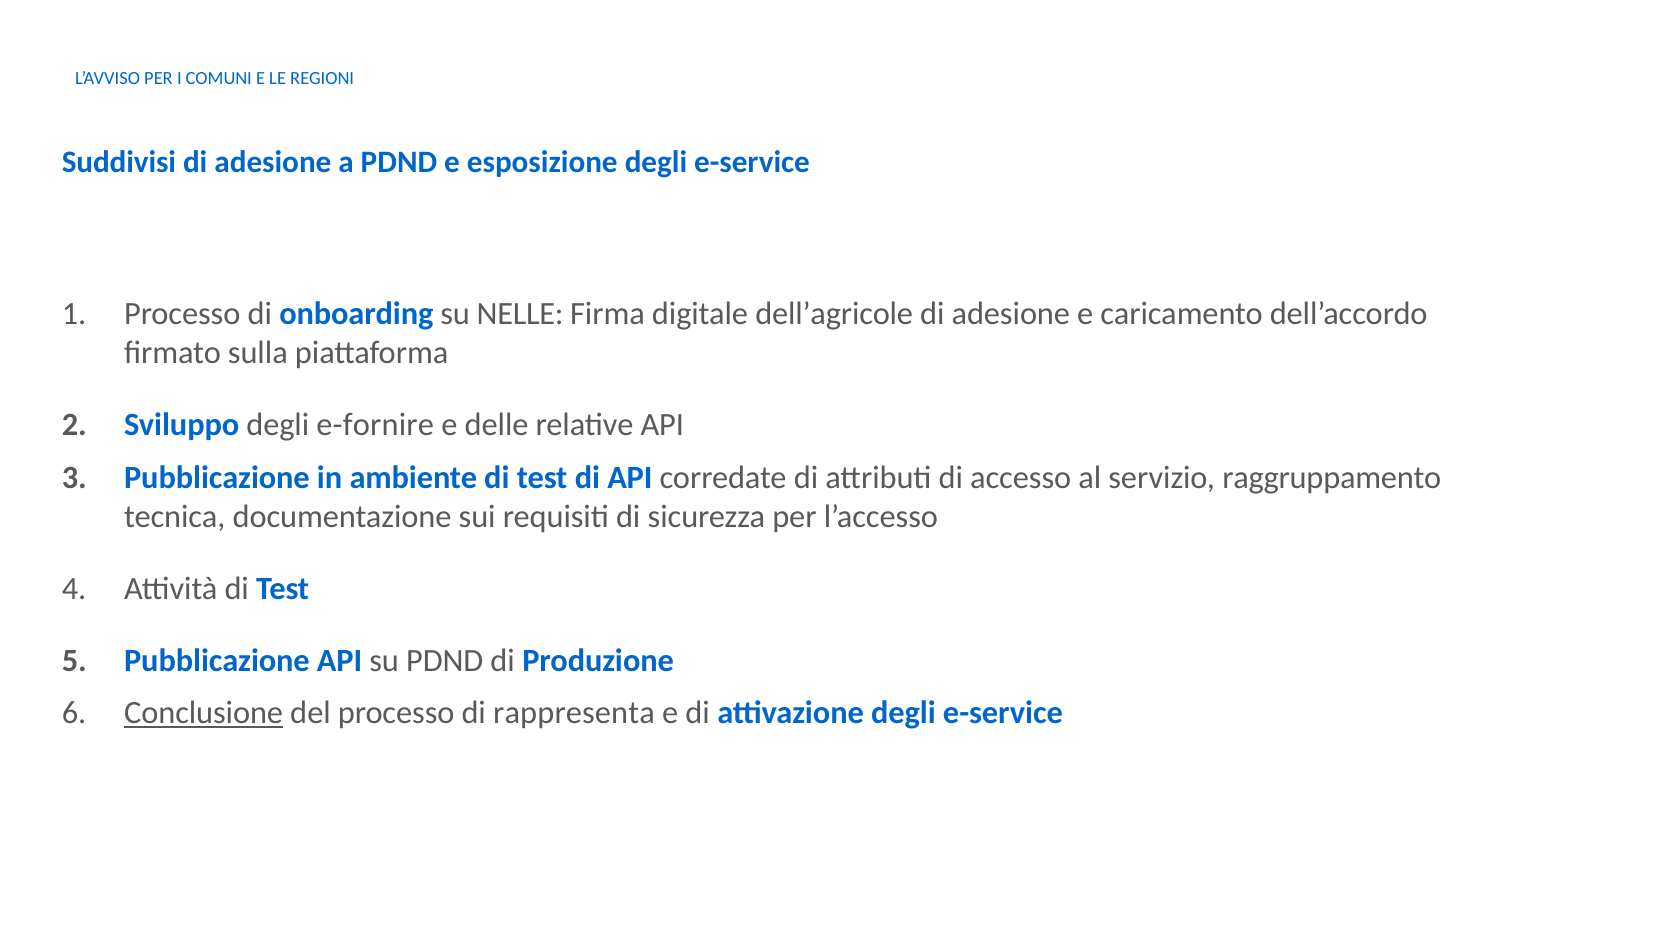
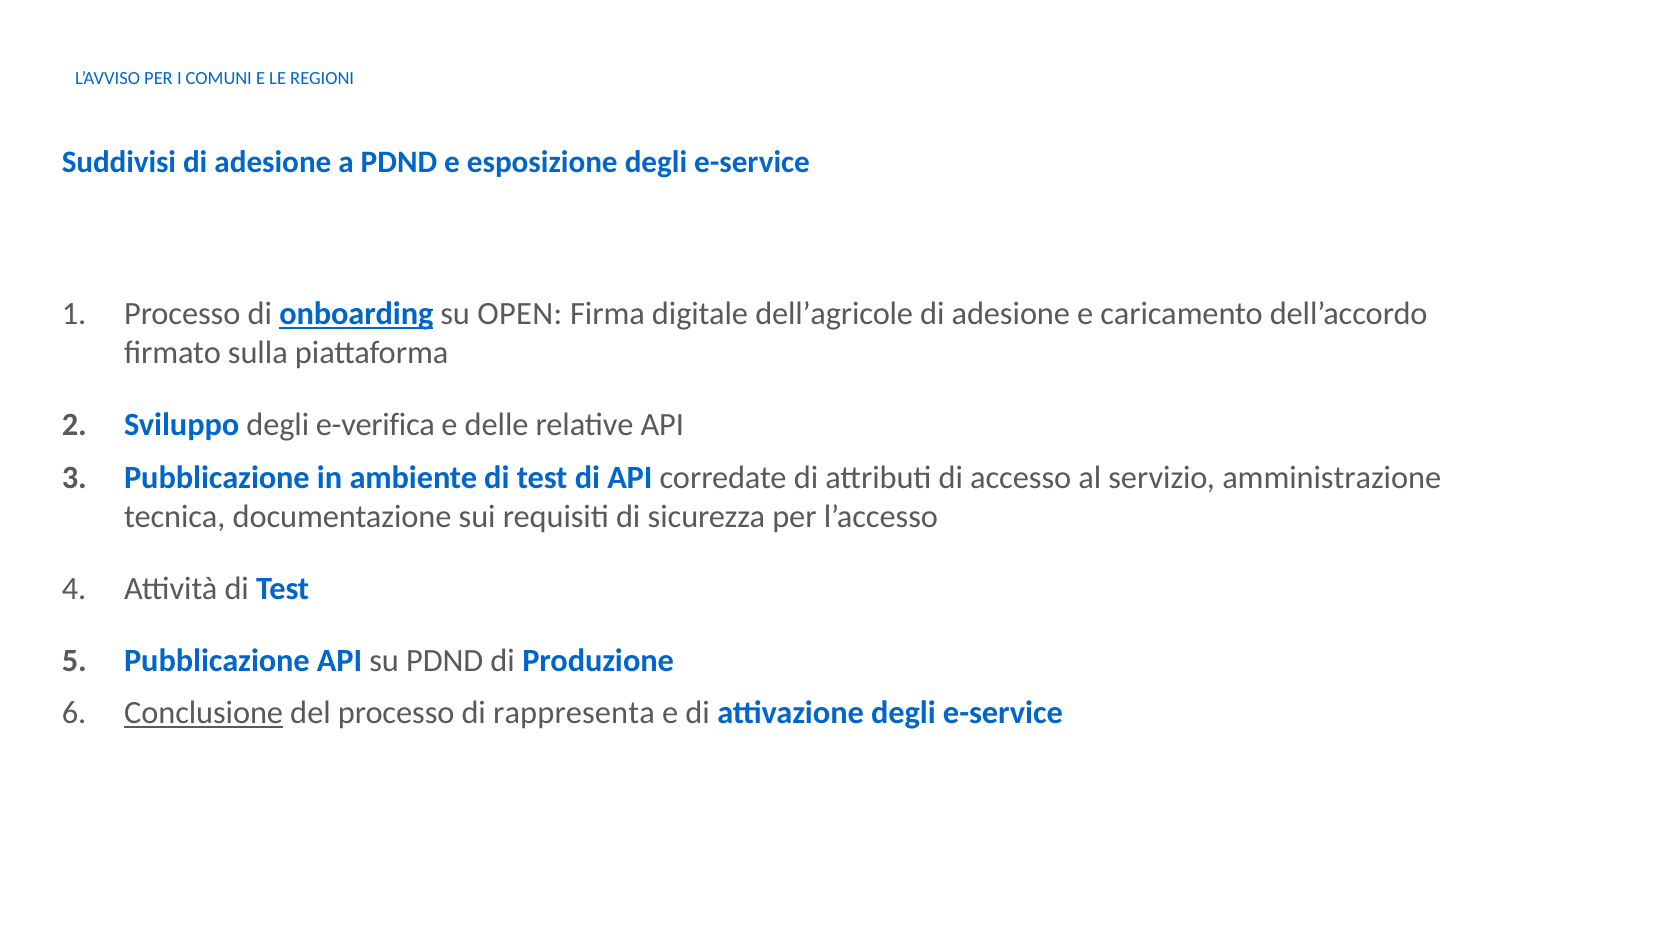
onboarding underline: none -> present
NELLE: NELLE -> OPEN
e-fornire: e-fornire -> e-verifica
raggruppamento: raggruppamento -> amministrazione
